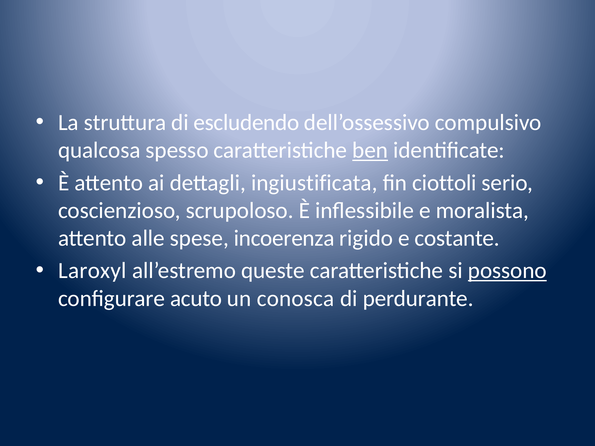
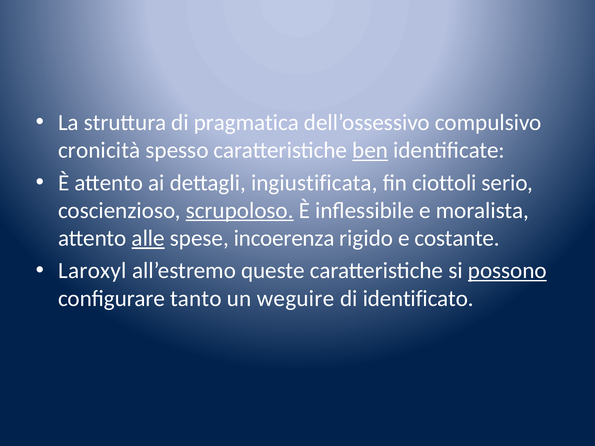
escludendo: escludendo -> pragmatica
qualcosa: qualcosa -> cronicità
scrupoloso underline: none -> present
alle underline: none -> present
acuto: acuto -> tanto
conosca: conosca -> weguire
perdurante: perdurante -> identificato
